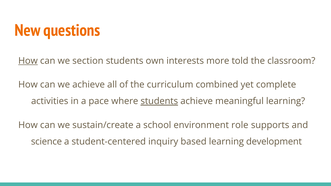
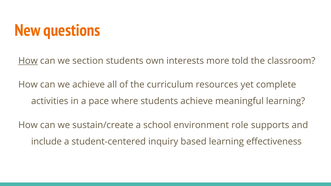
combined: combined -> resources
students at (159, 101) underline: present -> none
science: science -> include
development: development -> effectiveness
